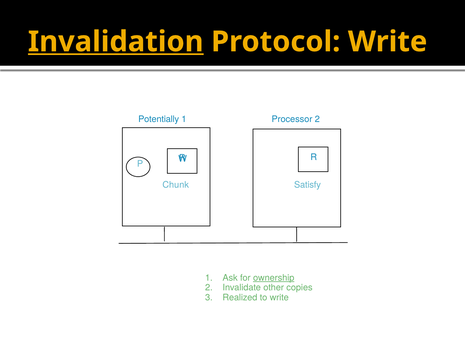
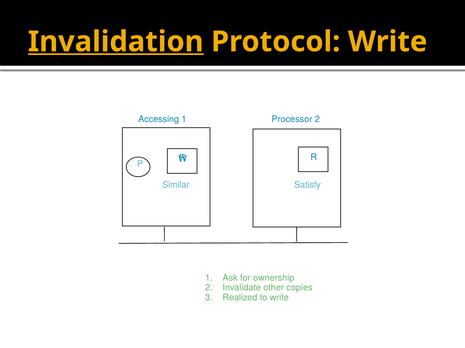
Potentially: Potentially -> Accessing
Chunk: Chunk -> Similar
ownership underline: present -> none
